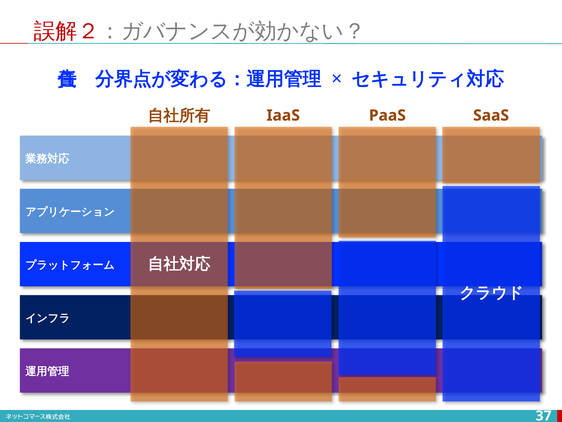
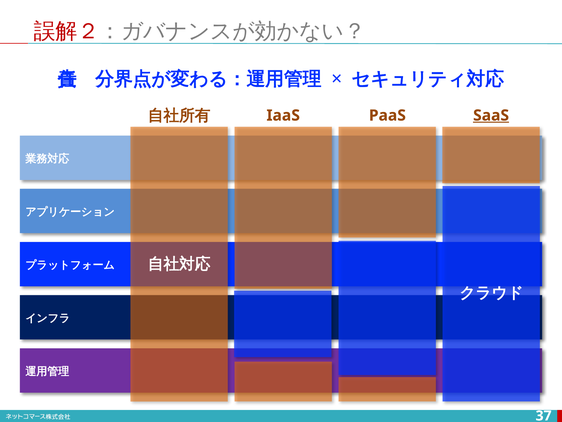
SaaS underline: none -> present
